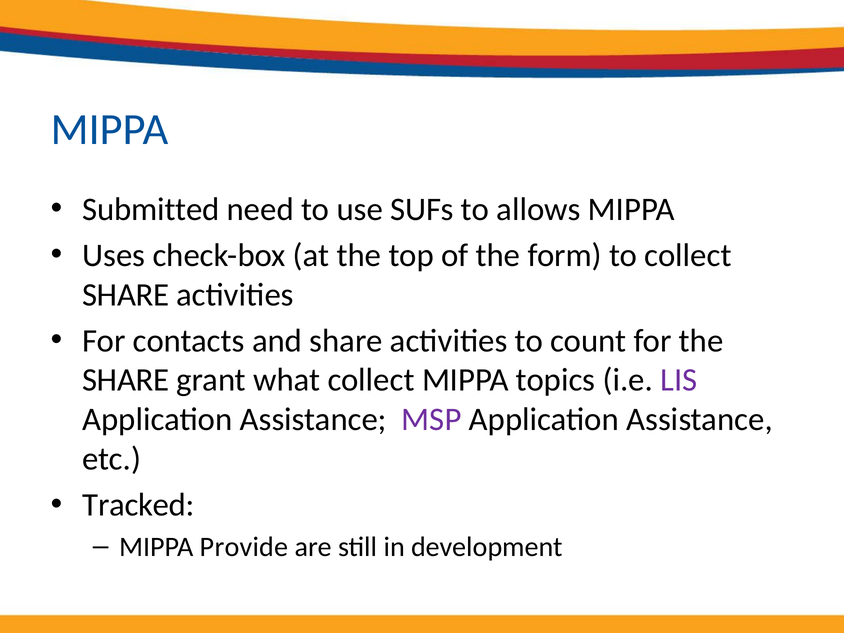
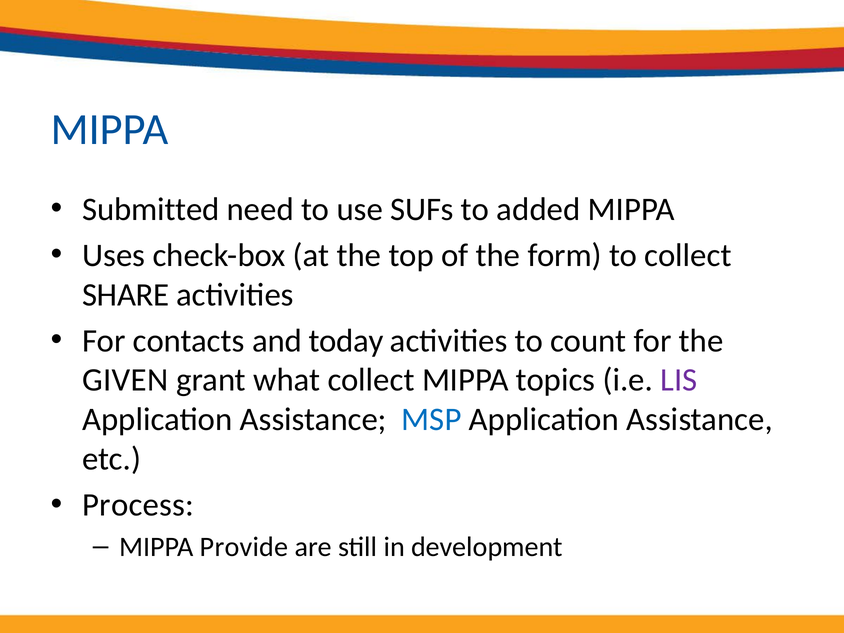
allows: allows -> added
and share: share -> today
SHARE at (126, 380): SHARE -> GIVEN
MSP colour: purple -> blue
Tracked: Tracked -> Process
